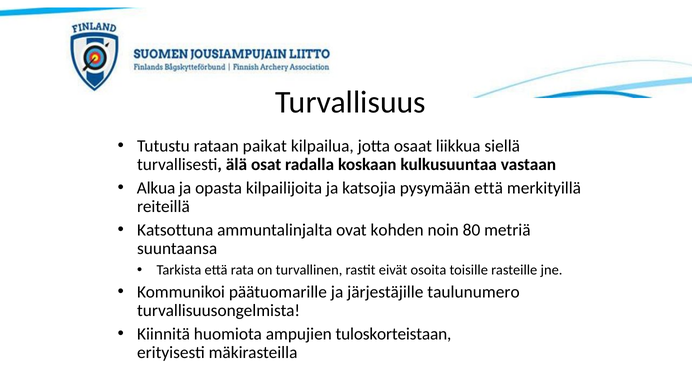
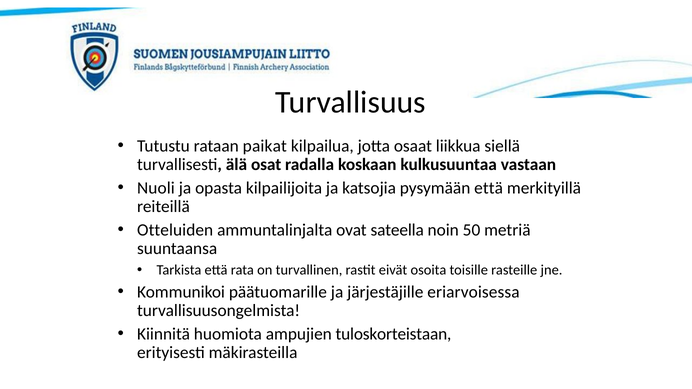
Alkua: Alkua -> Nuoli
Katsottuna: Katsottuna -> Otteluiden
kohden: kohden -> sateella
80: 80 -> 50
taulunumero: taulunumero -> eriarvoisessa
